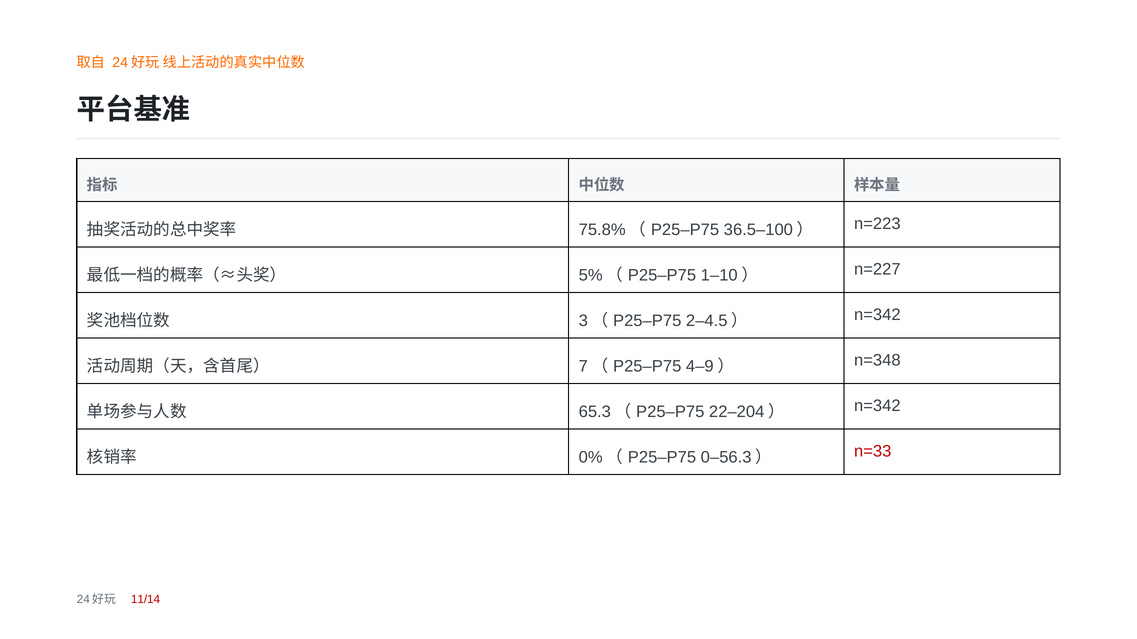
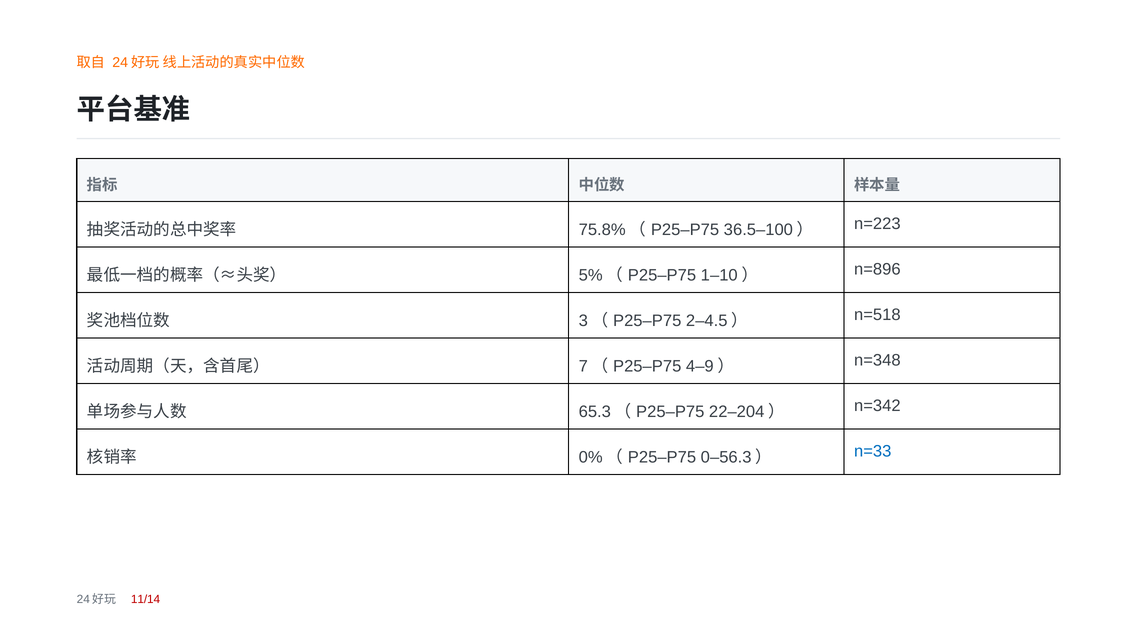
n=227: n=227 -> n=896
2–4.5） n=342: n=342 -> n=518
n=33 colour: red -> blue
